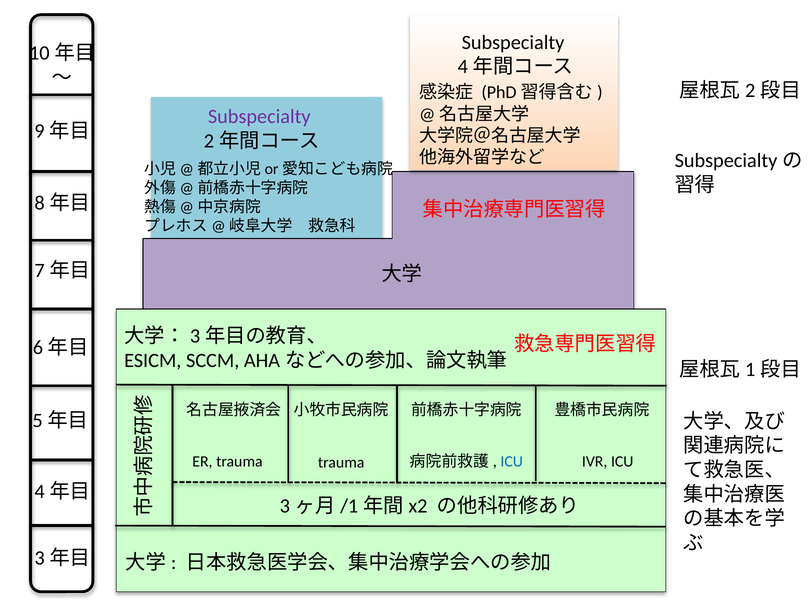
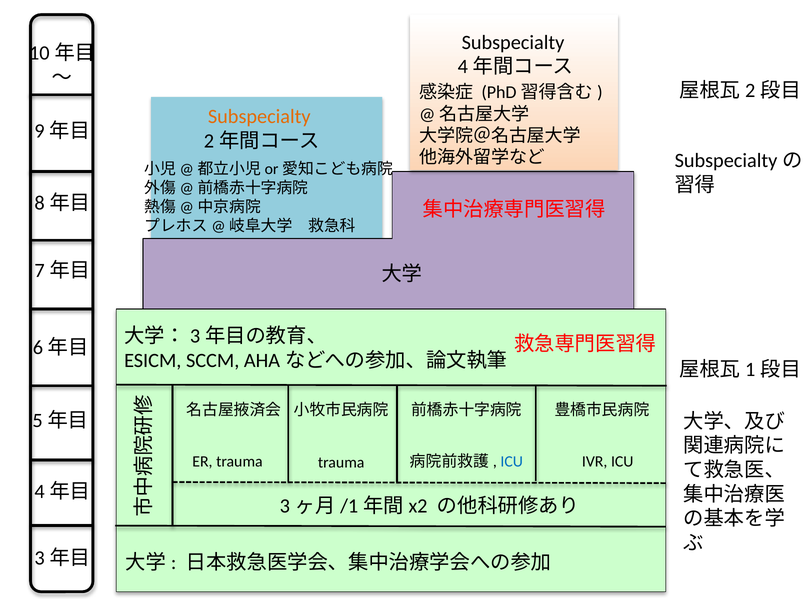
Subspecialty at (259, 117) colour: purple -> orange
